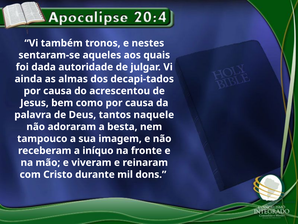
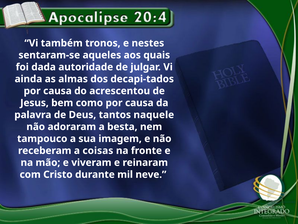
iníquo: iníquo -> coisas
dons: dons -> neve
